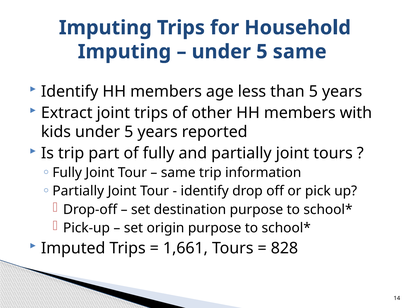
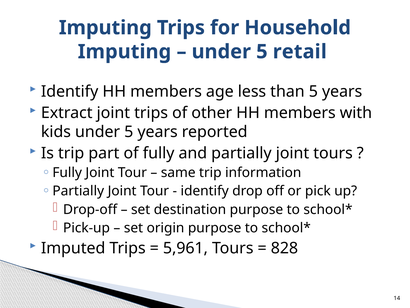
5 same: same -> retail
1,661: 1,661 -> 5,961
